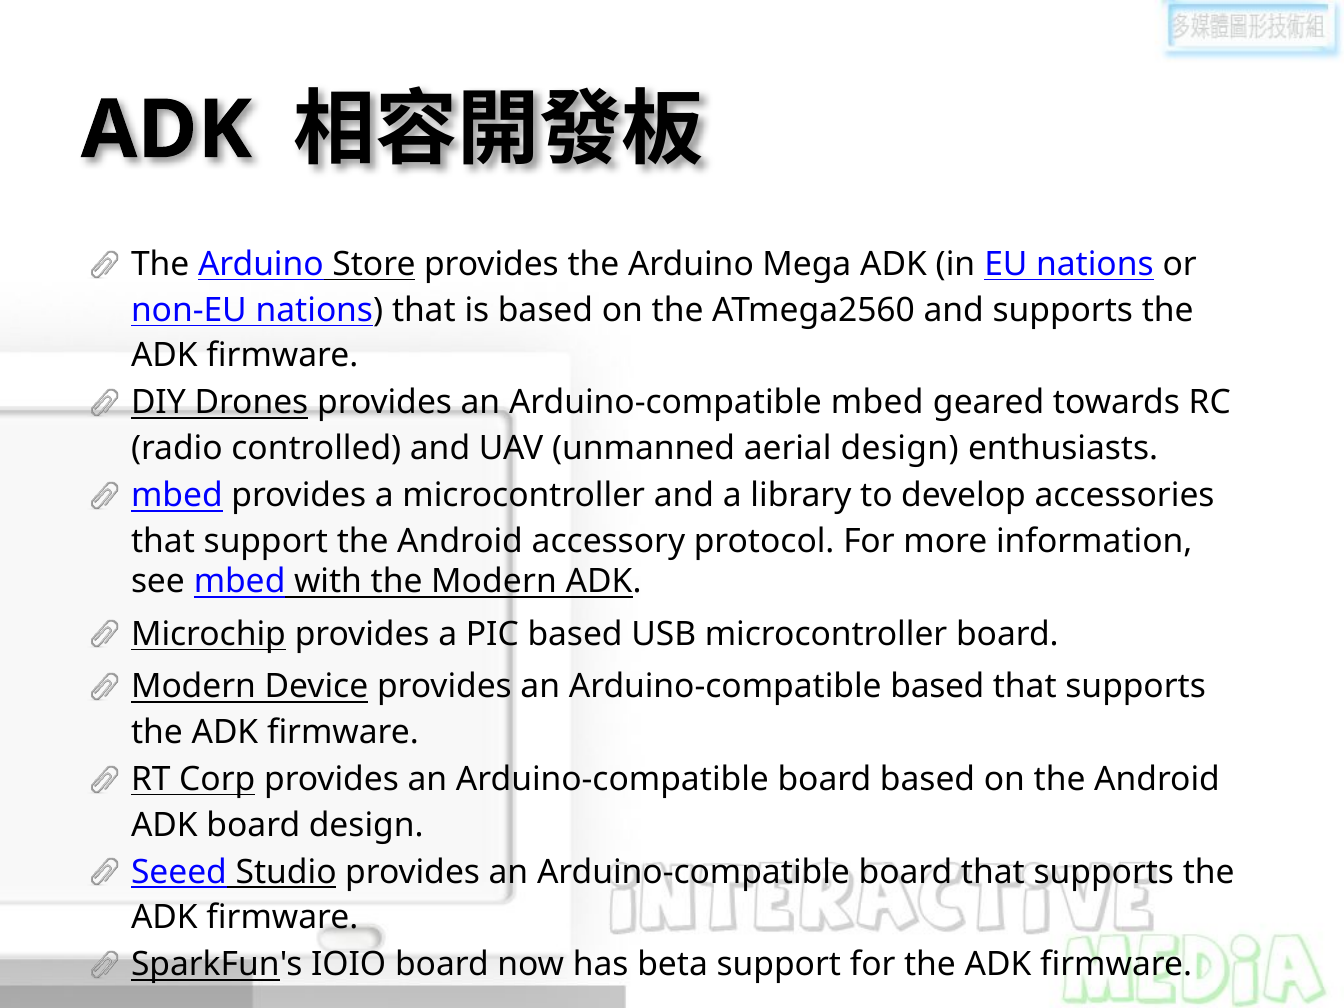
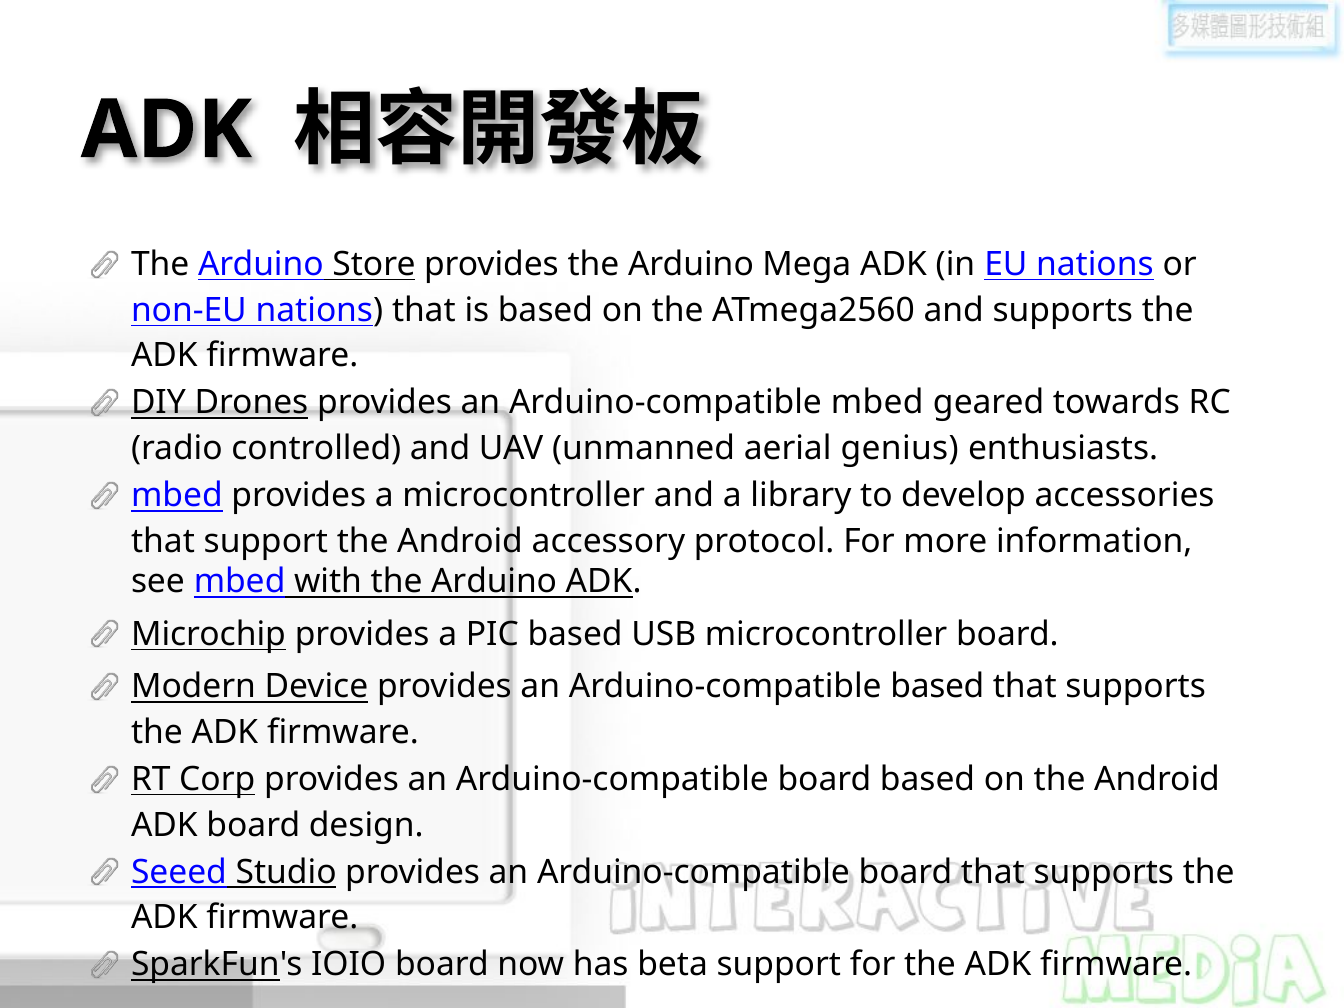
aerial design: design -> genius
with the Modern: Modern -> Arduino
